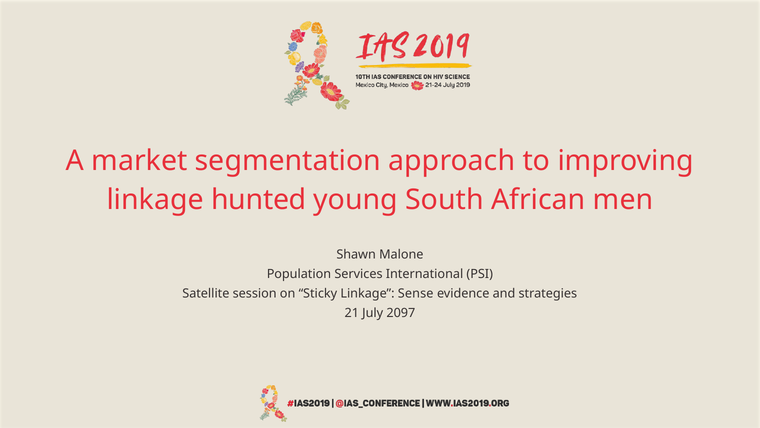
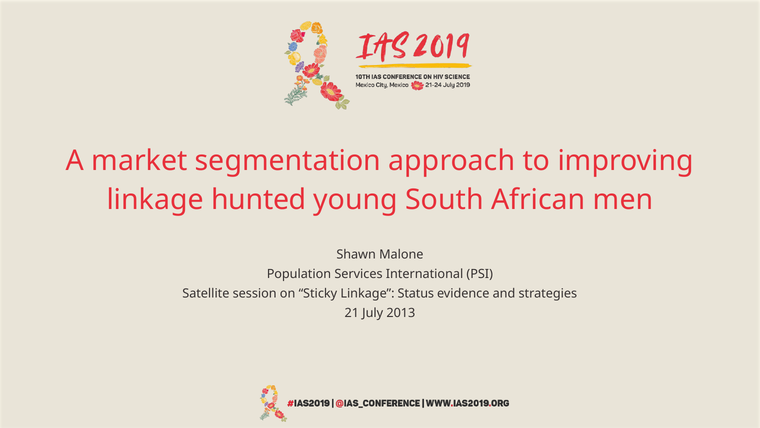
Sense: Sense -> Status
2097: 2097 -> 2013
